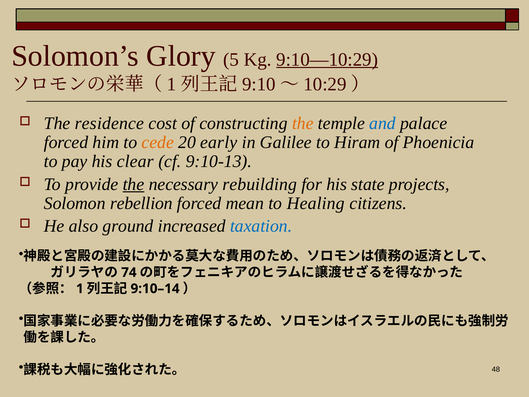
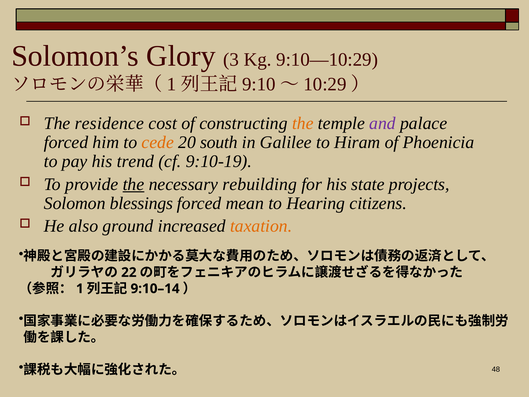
5: 5 -> 3
9:10—10:29 underline: present -> none
and colour: blue -> purple
early: early -> south
clear: clear -> trend
9:10-13: 9:10-13 -> 9:10-19
rebellion: rebellion -> blessings
Healing: Healing -> Hearing
taxation colour: blue -> orange
74: 74 -> 22
